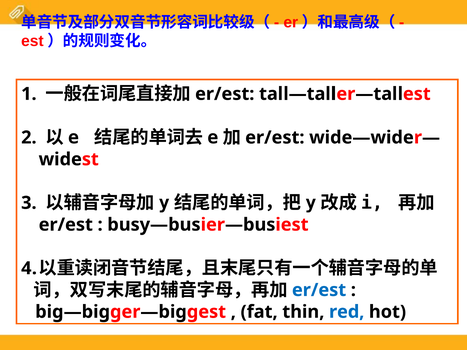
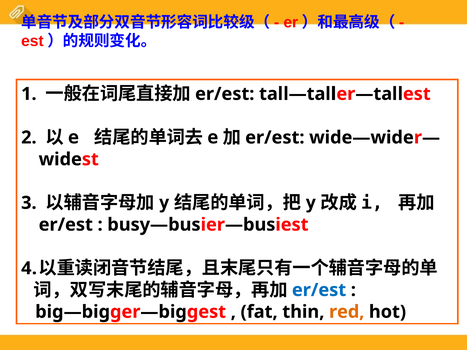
red colour: blue -> orange
